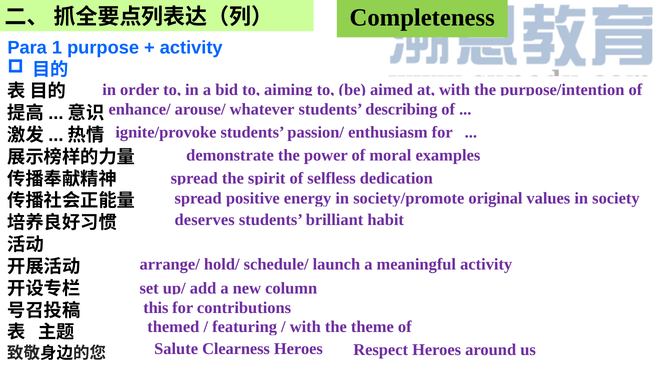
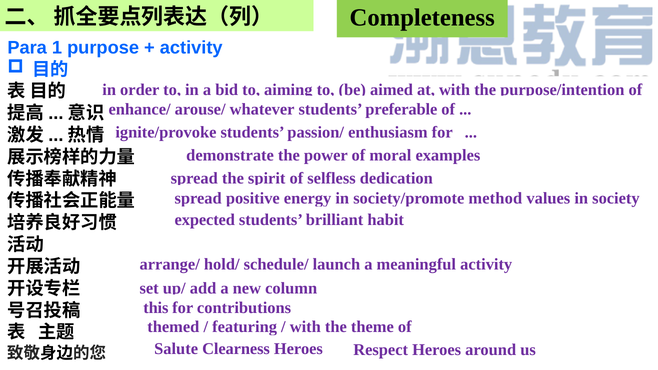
describing: describing -> preferable
original: original -> method
deserves: deserves -> expected
